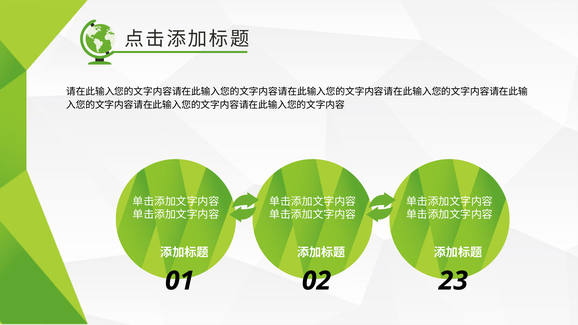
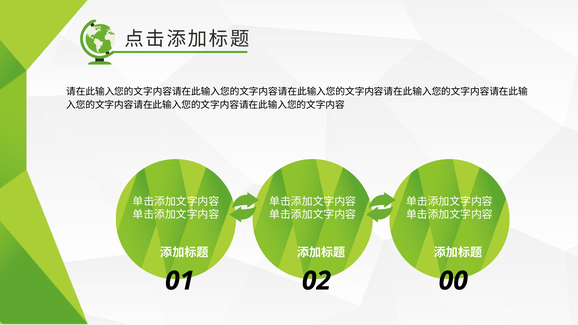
23: 23 -> 00
